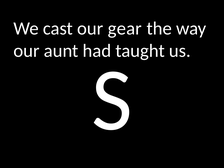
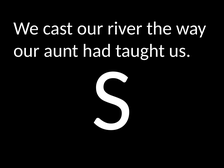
gear: gear -> river
